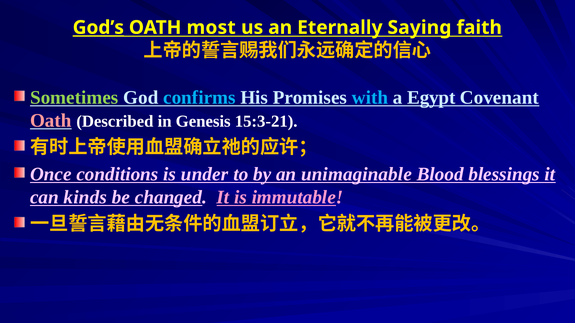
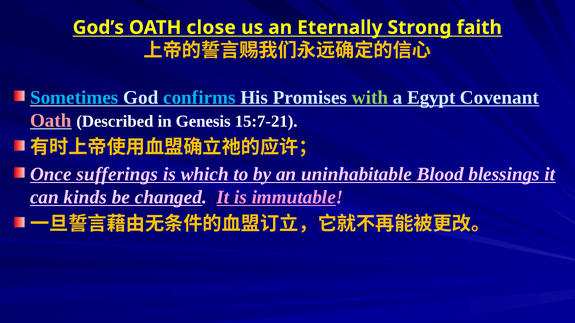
God’s underline: present -> none
most: most -> close
Saying: Saying -> Strong
Sometimes colour: light green -> light blue
with colour: light blue -> light green
15:3-21: 15:3-21 -> 15:7-21
conditions: conditions -> sufferings
under: under -> which
unimaginable: unimaginable -> uninhabitable
